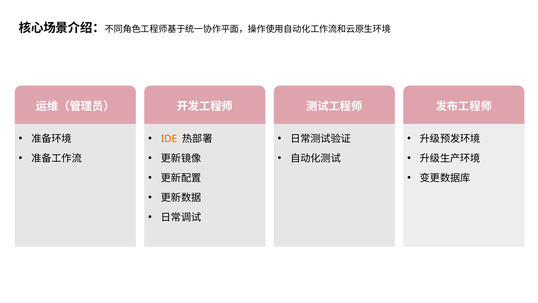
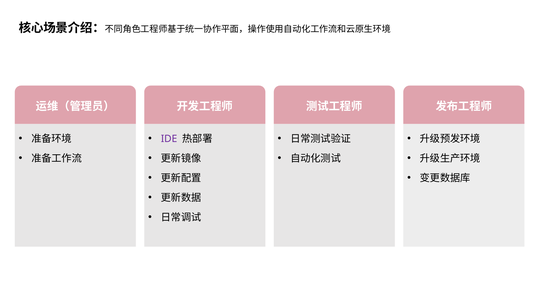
IDE colour: orange -> purple
